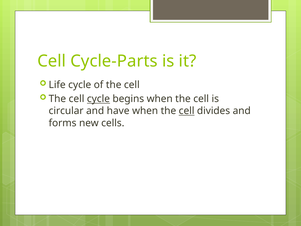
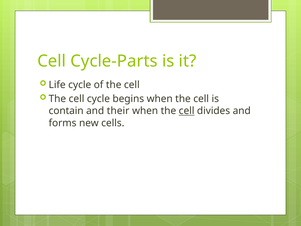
cycle at (98, 99) underline: present -> none
circular: circular -> contain
have: have -> their
